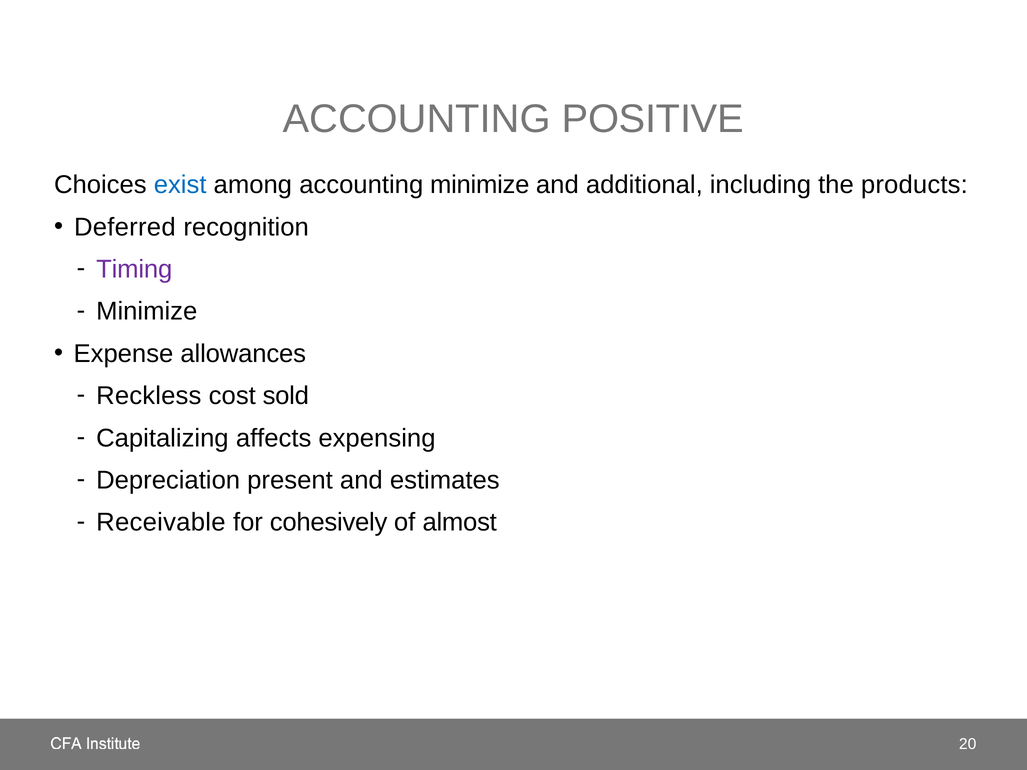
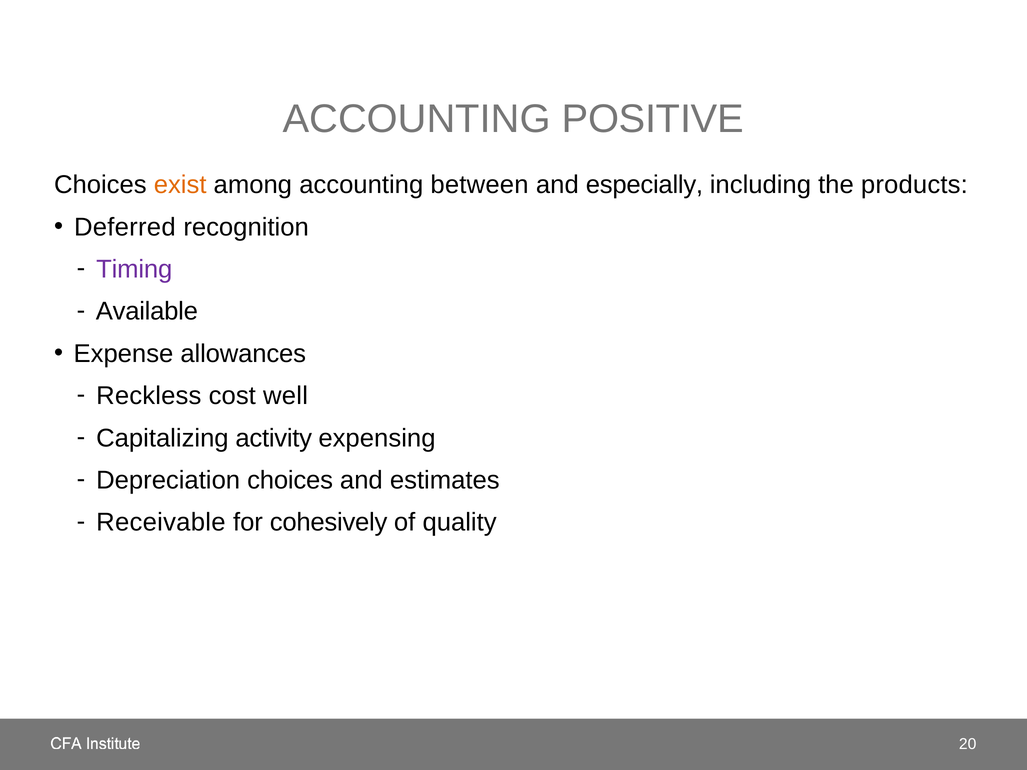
exist colour: blue -> orange
accounting minimize: minimize -> between
additional: additional -> especially
Minimize at (147, 312): Minimize -> Available
sold: sold -> well
affects: affects -> activity
Depreciation present: present -> choices
almost: almost -> quality
